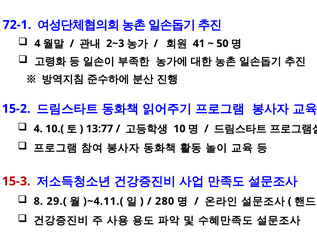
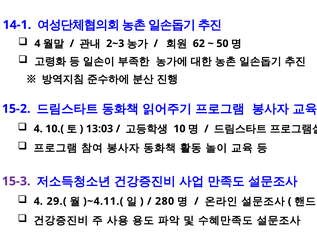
72-1: 72-1 -> 14-1
41: 41 -> 62
13:77: 13:77 -> 13:03
15-3 colour: red -> purple
8 at (38, 201): 8 -> 4
